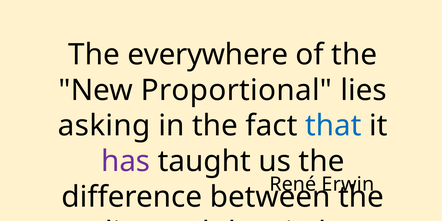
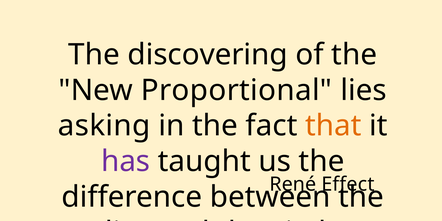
everywhere: everywhere -> discovering
that colour: blue -> orange
Erwin: Erwin -> Effect
